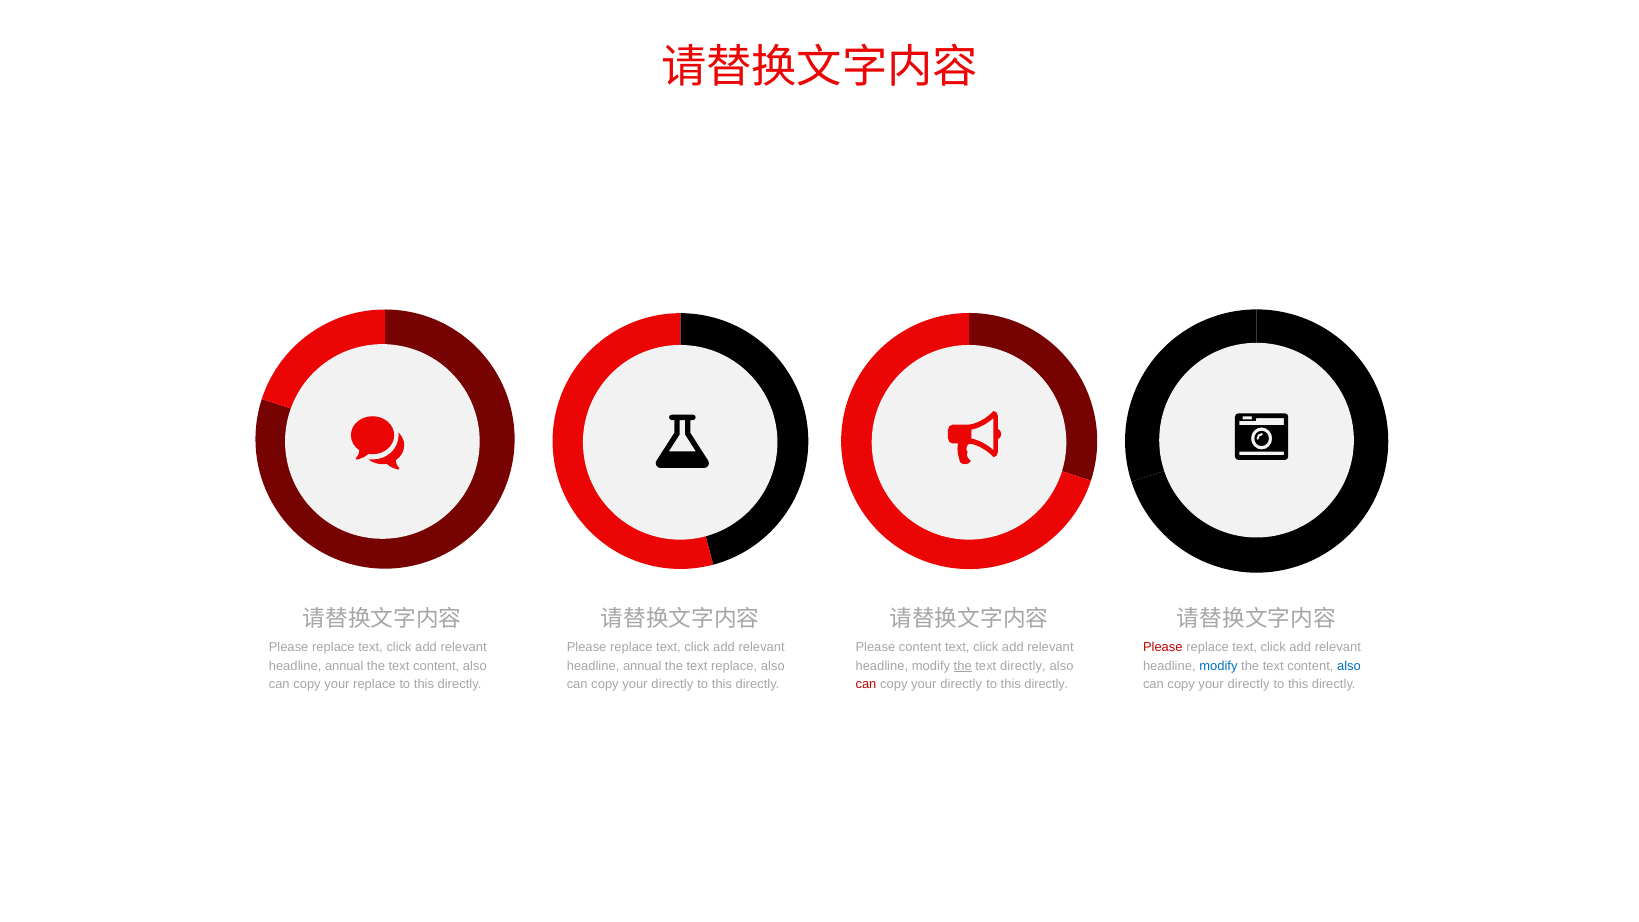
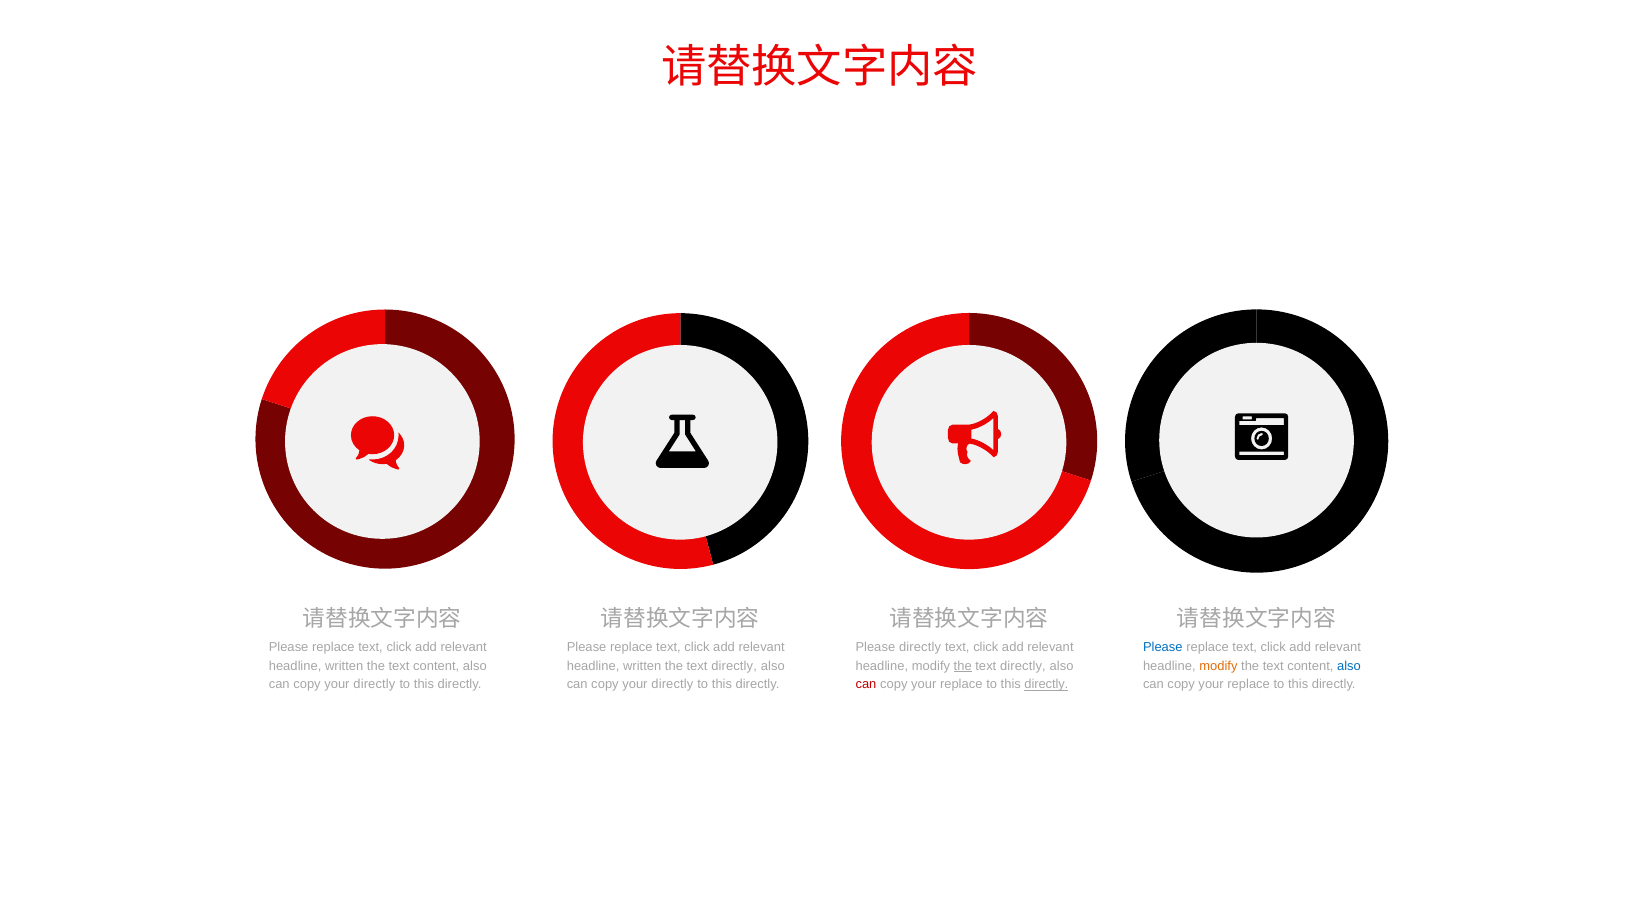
Please content: content -> directly
Please at (1163, 647) colour: red -> blue
annual at (344, 666): annual -> written
annual at (642, 666): annual -> written
replace at (734, 666): replace -> directly
modify at (1218, 666) colour: blue -> orange
replace at (374, 684): replace -> directly
directly at (961, 684): directly -> replace
directly at (1046, 684) underline: none -> present
directly at (1249, 684): directly -> replace
